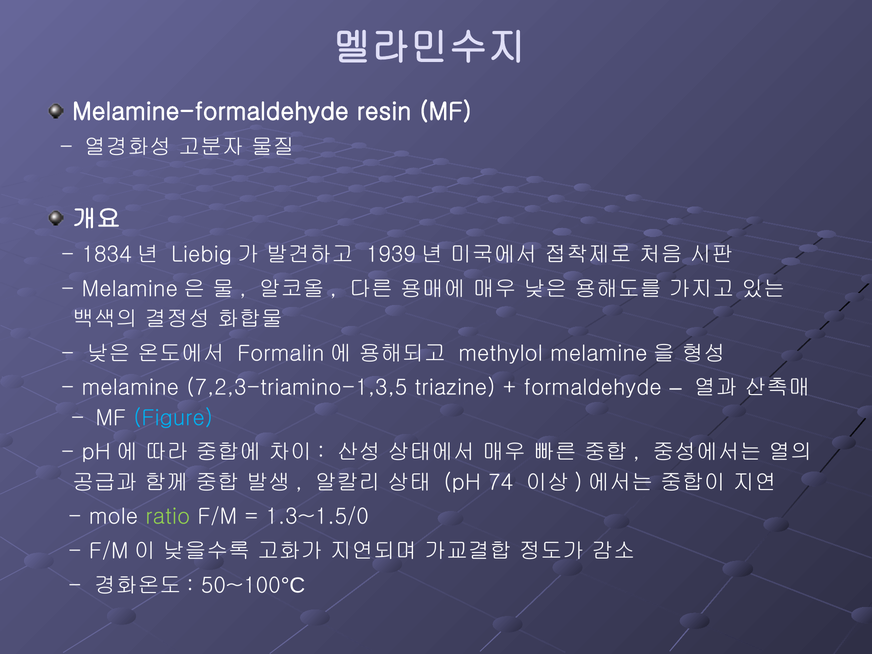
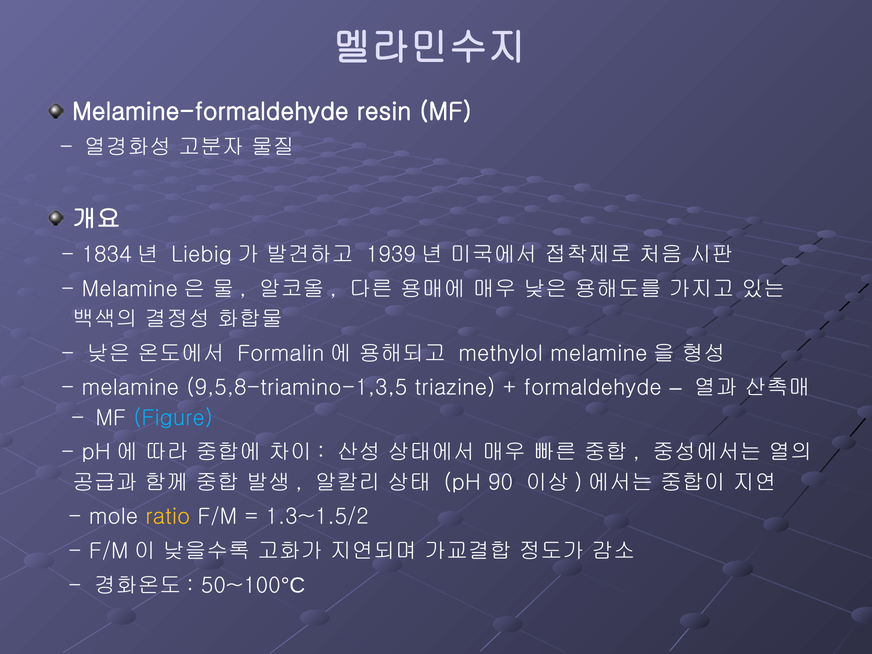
7,2,3-triamino-1,3,5: 7,2,3-triamino-1,3,5 -> 9,5,8-triamino-1,3,5
74: 74 -> 90
ratio colour: light green -> yellow
1.3~1.5/0: 1.3~1.5/0 -> 1.3~1.5/2
